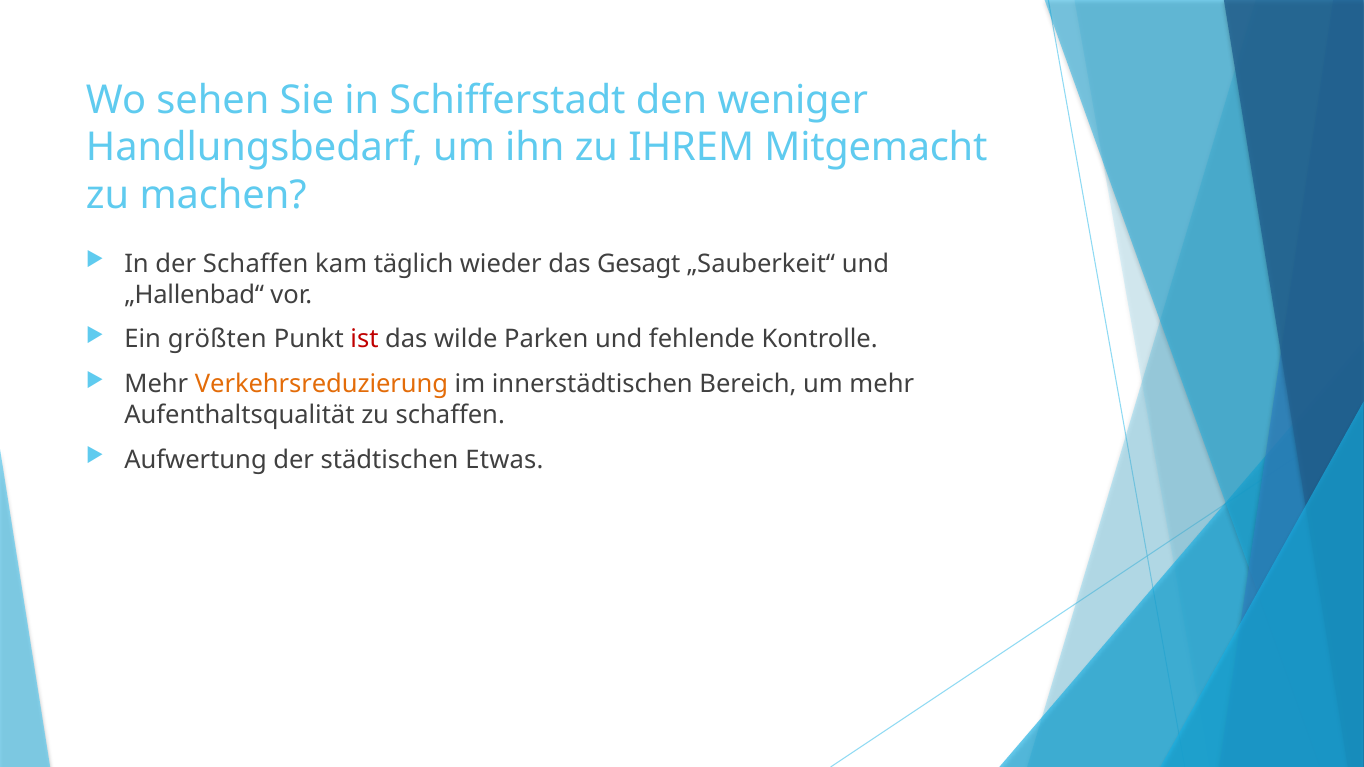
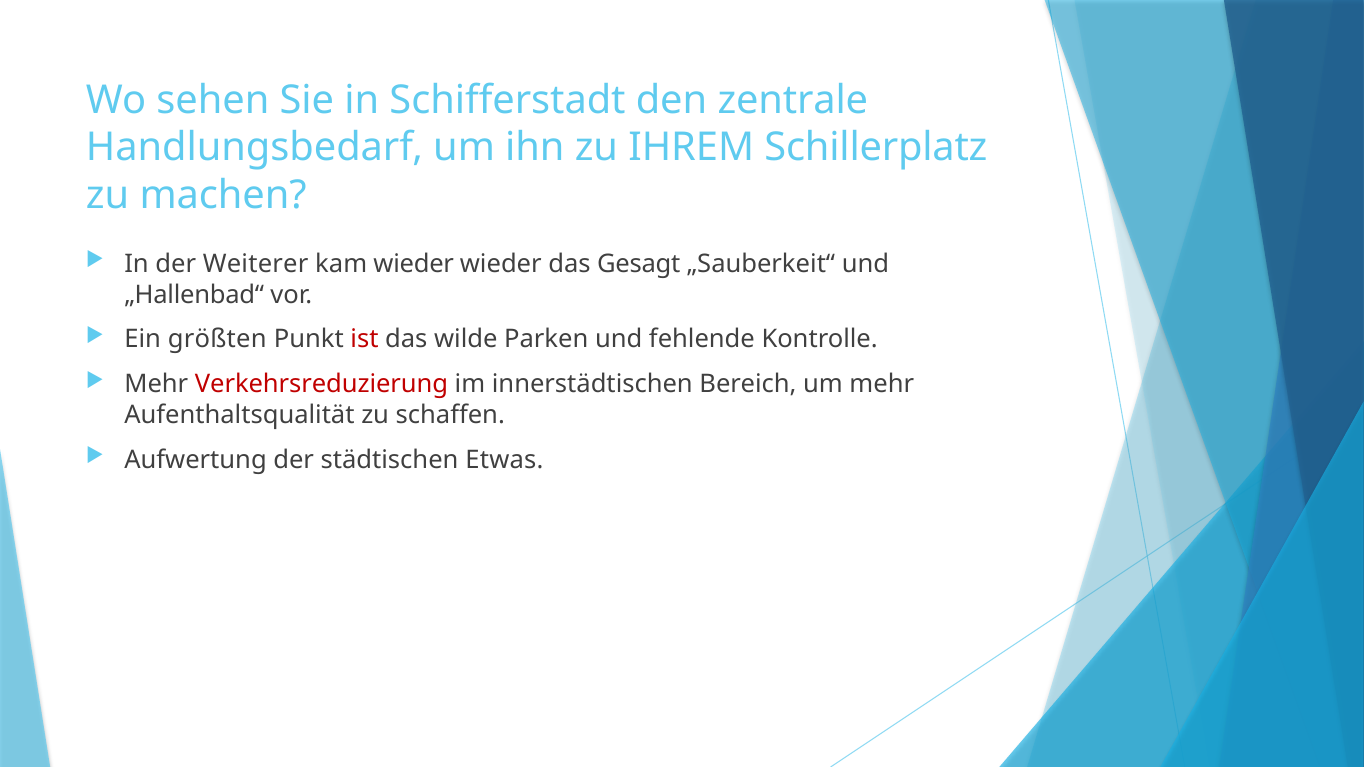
weniger: weniger -> zentrale
Mitgemacht: Mitgemacht -> Schillerplatz
der Schaffen: Schaffen -> Weiterer
kam täglich: täglich -> wieder
Verkehrsreduzierung colour: orange -> red
